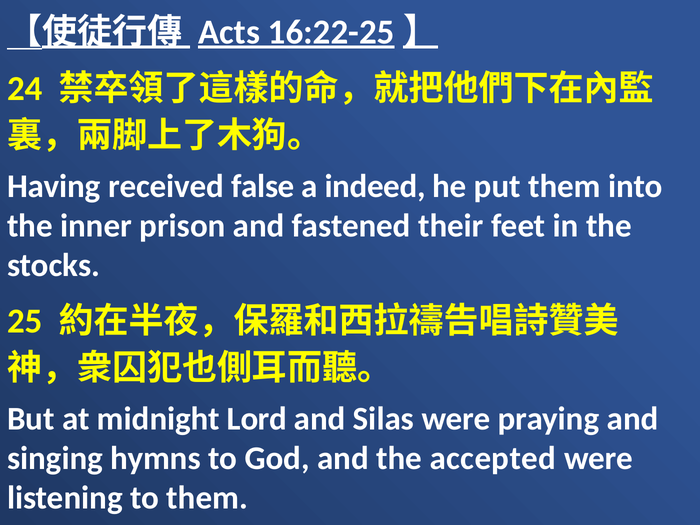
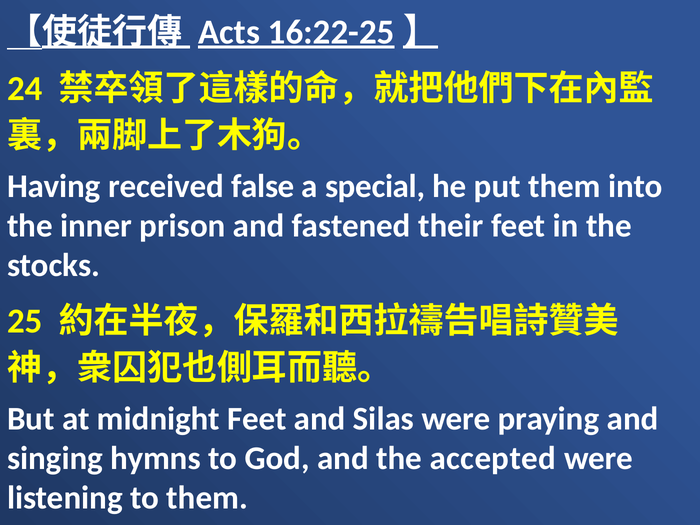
indeed: indeed -> special
midnight Lord: Lord -> Feet
